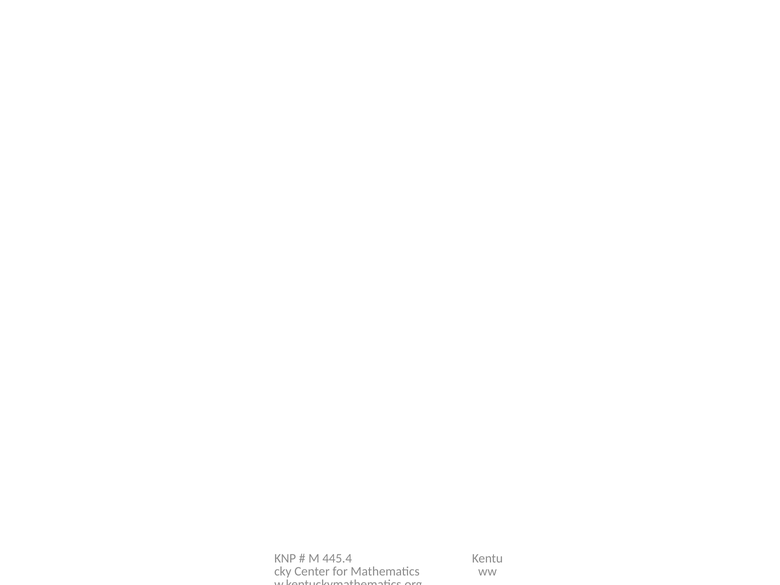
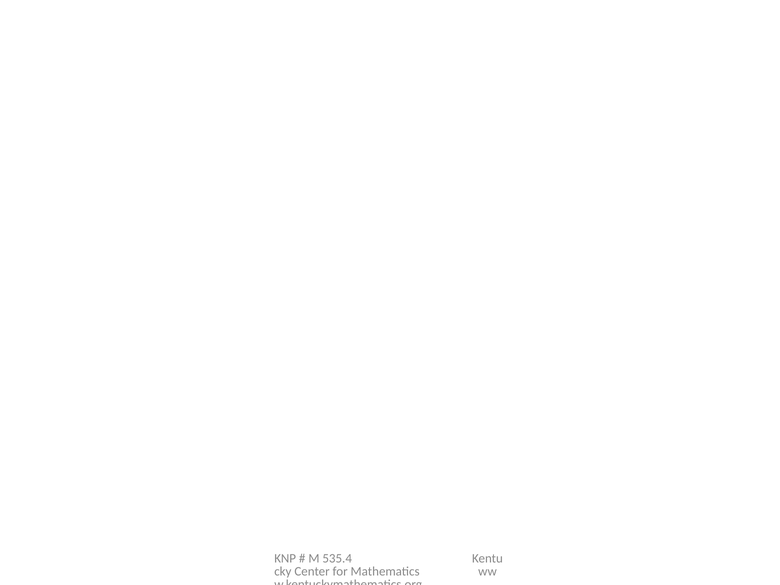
445.4: 445.4 -> 535.4
